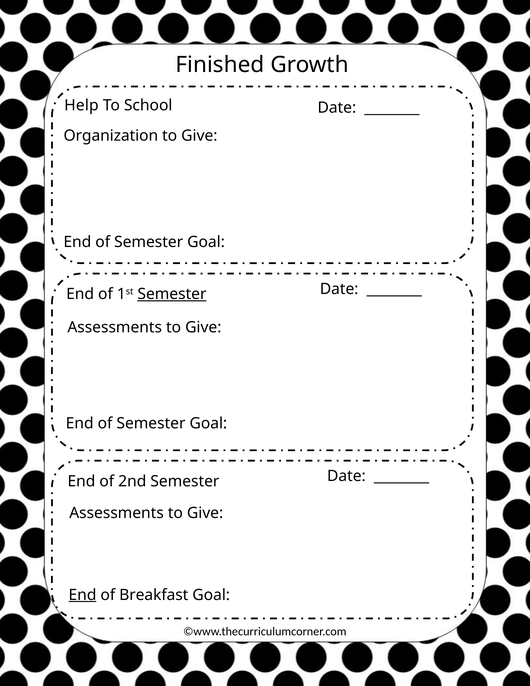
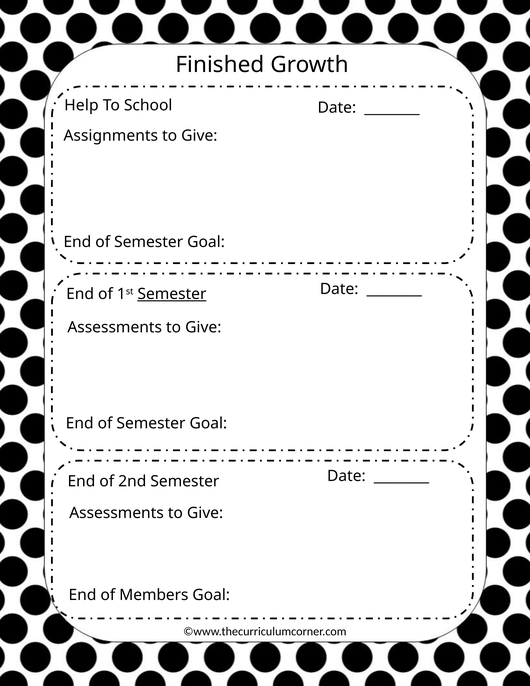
Organization: Organization -> Assignments
End at (82, 595) underline: present -> none
Breakfast: Breakfast -> Members
